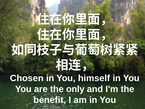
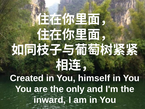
Chosen: Chosen -> Created
benefit: benefit -> inward
